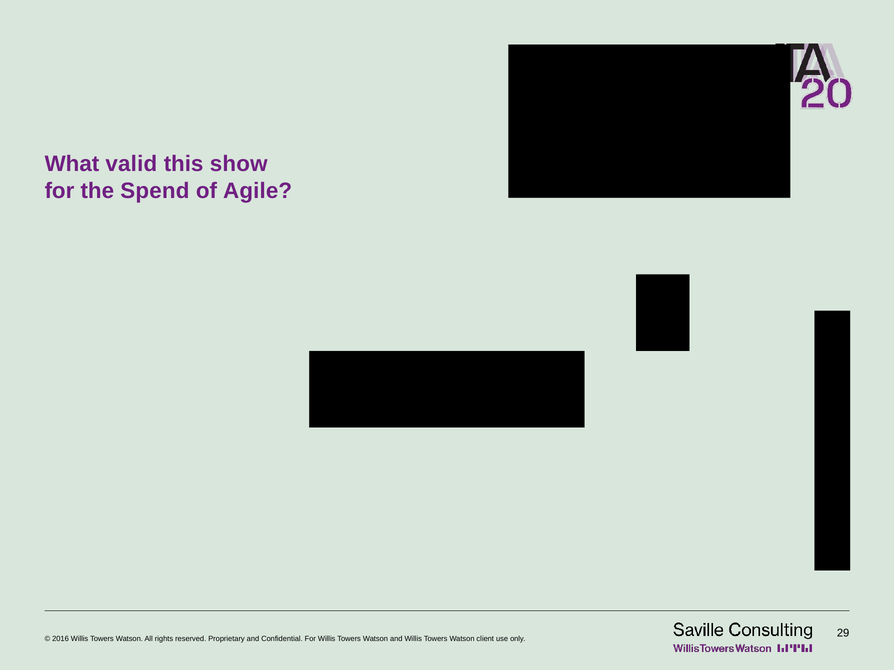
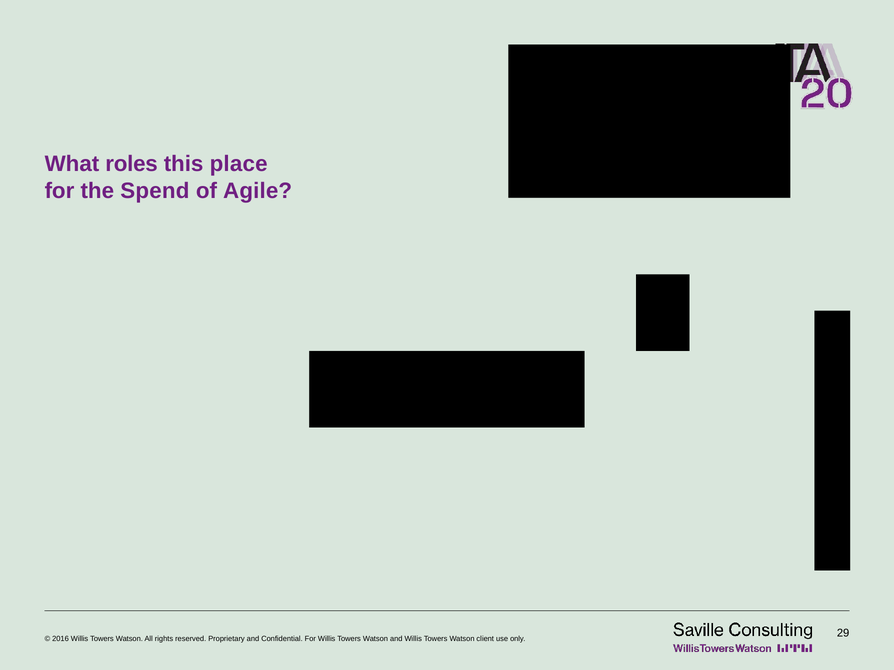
valid: valid -> roles
show: show -> place
